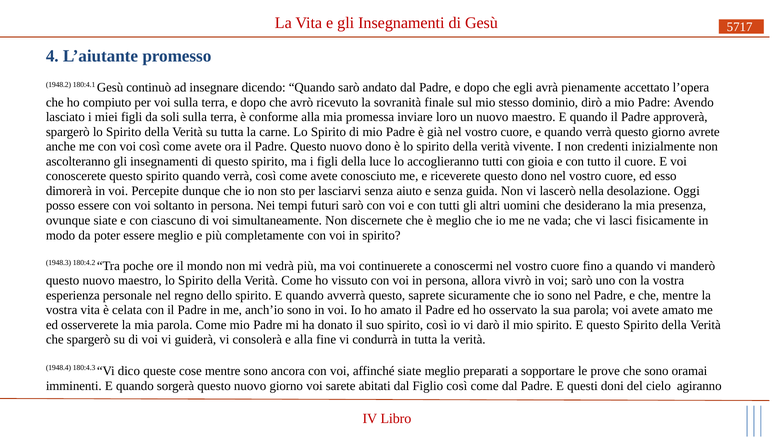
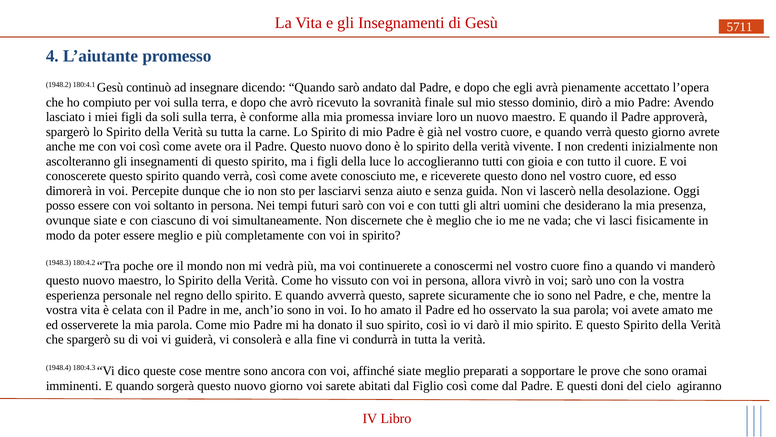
5717: 5717 -> 5711
